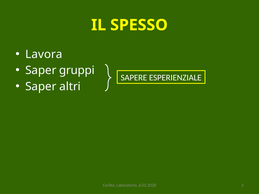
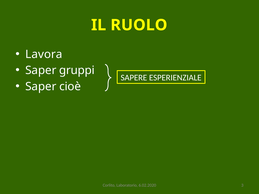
SPESSO: SPESSO -> RUOLO
altri: altri -> cioè
